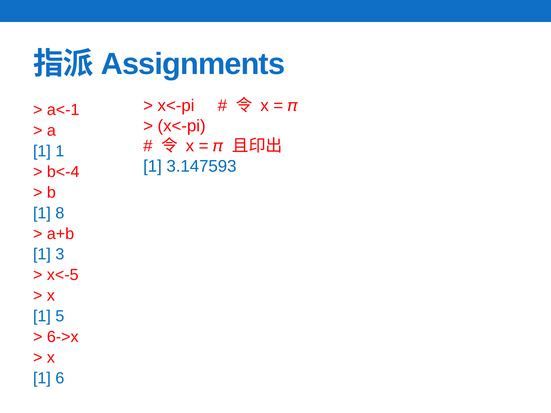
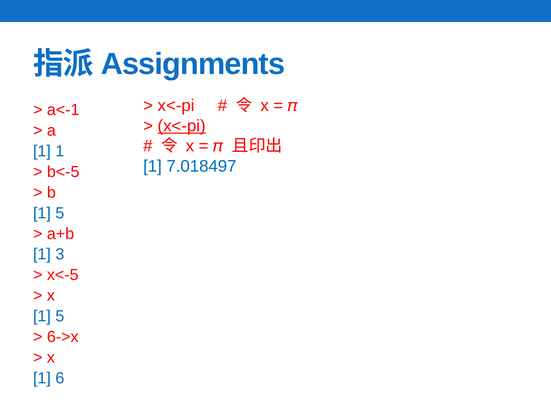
x<-pi at (182, 126) underline: none -> present
3.147593: 3.147593 -> 7.018497
b<-4: b<-4 -> b<-5
8 at (60, 213): 8 -> 5
